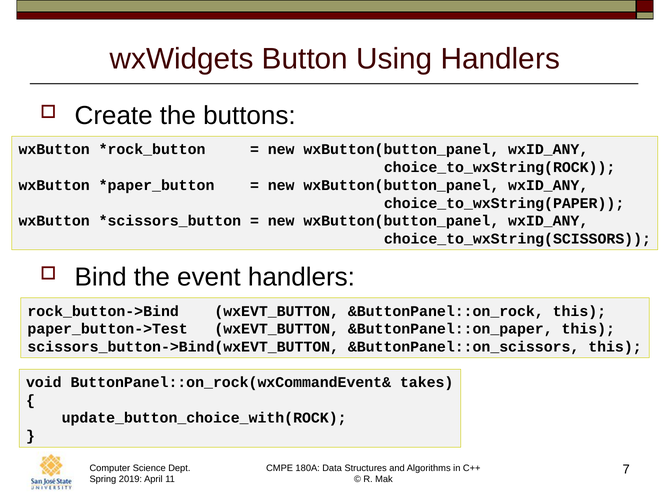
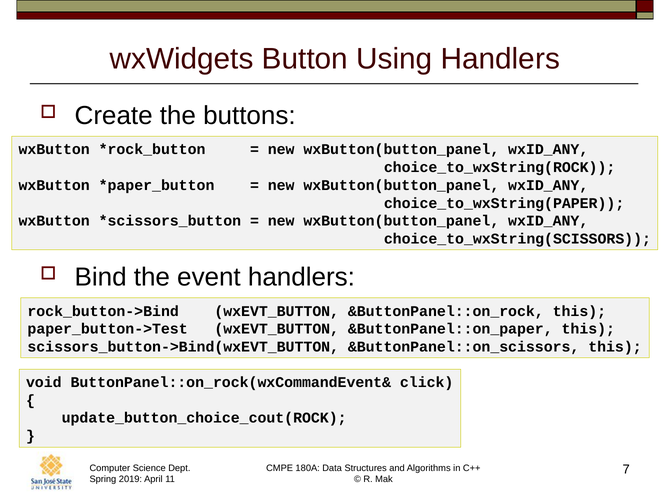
takes: takes -> click
update_button_choice_with(ROCK: update_button_choice_with(ROCK -> update_button_choice_cout(ROCK
